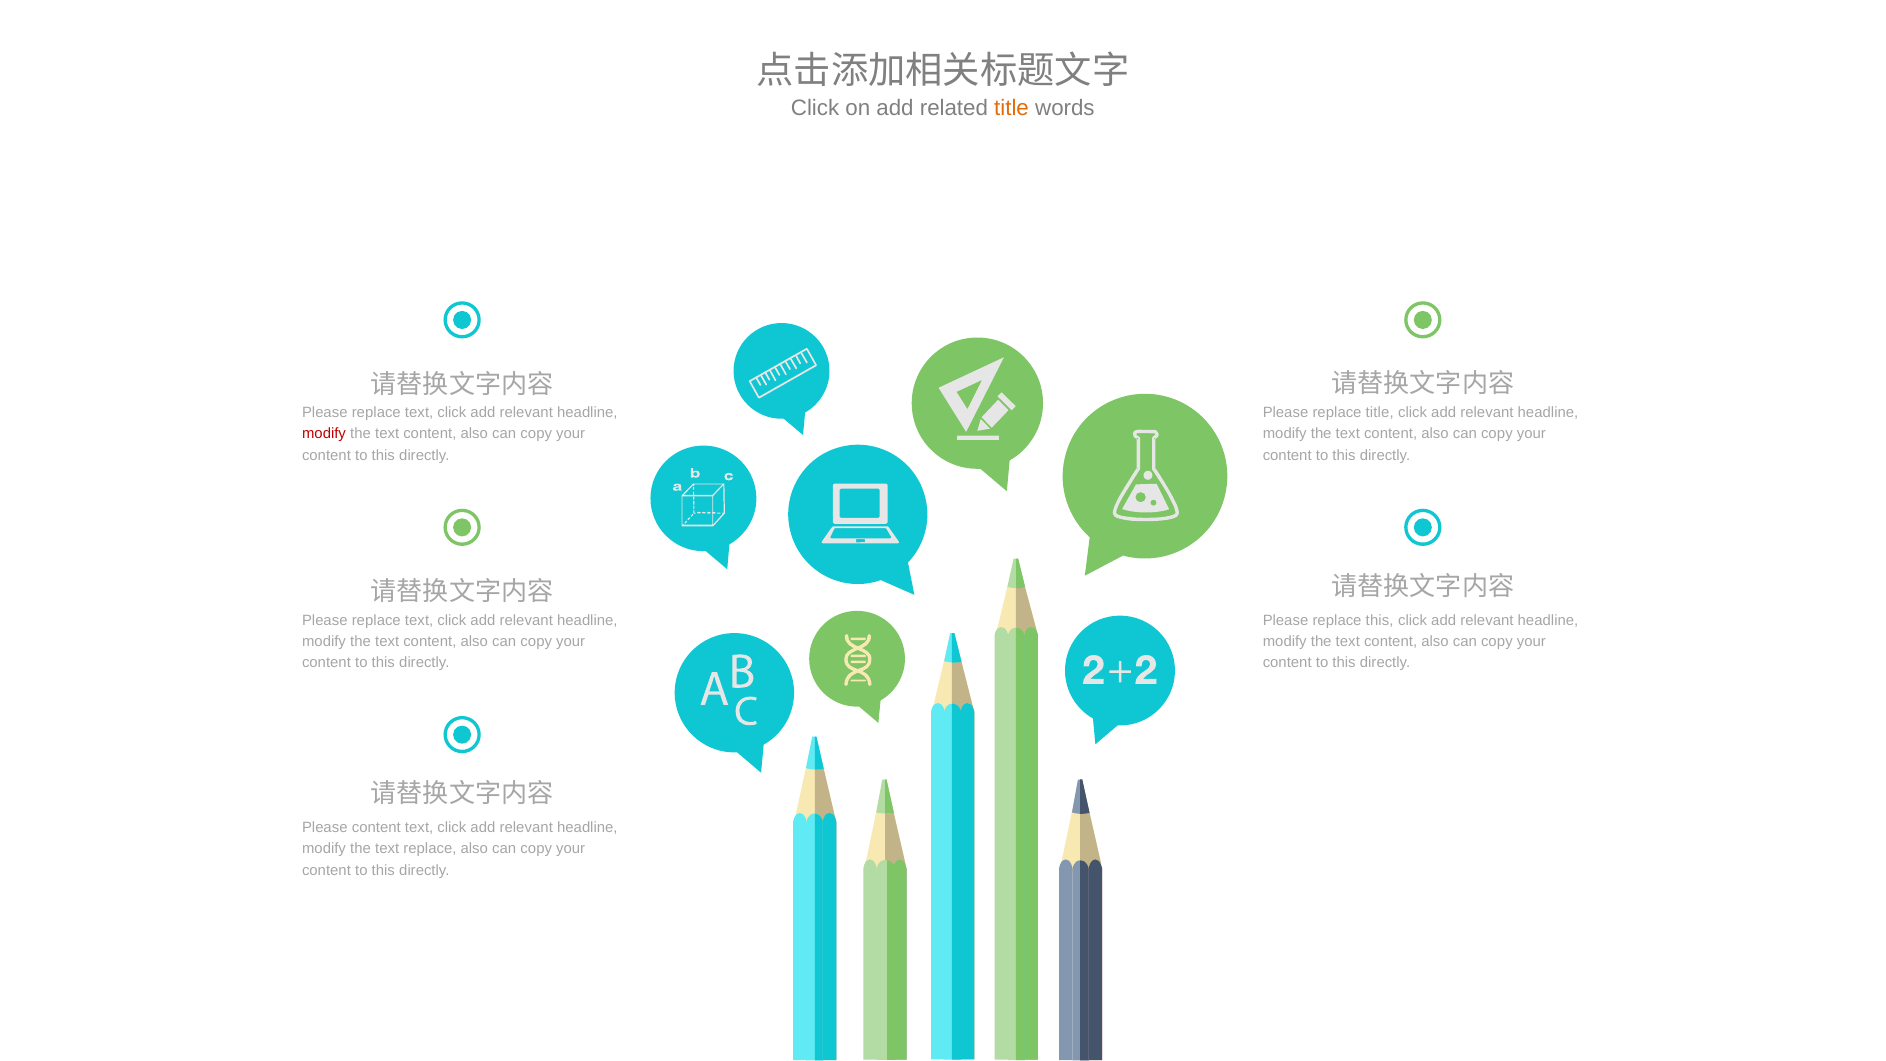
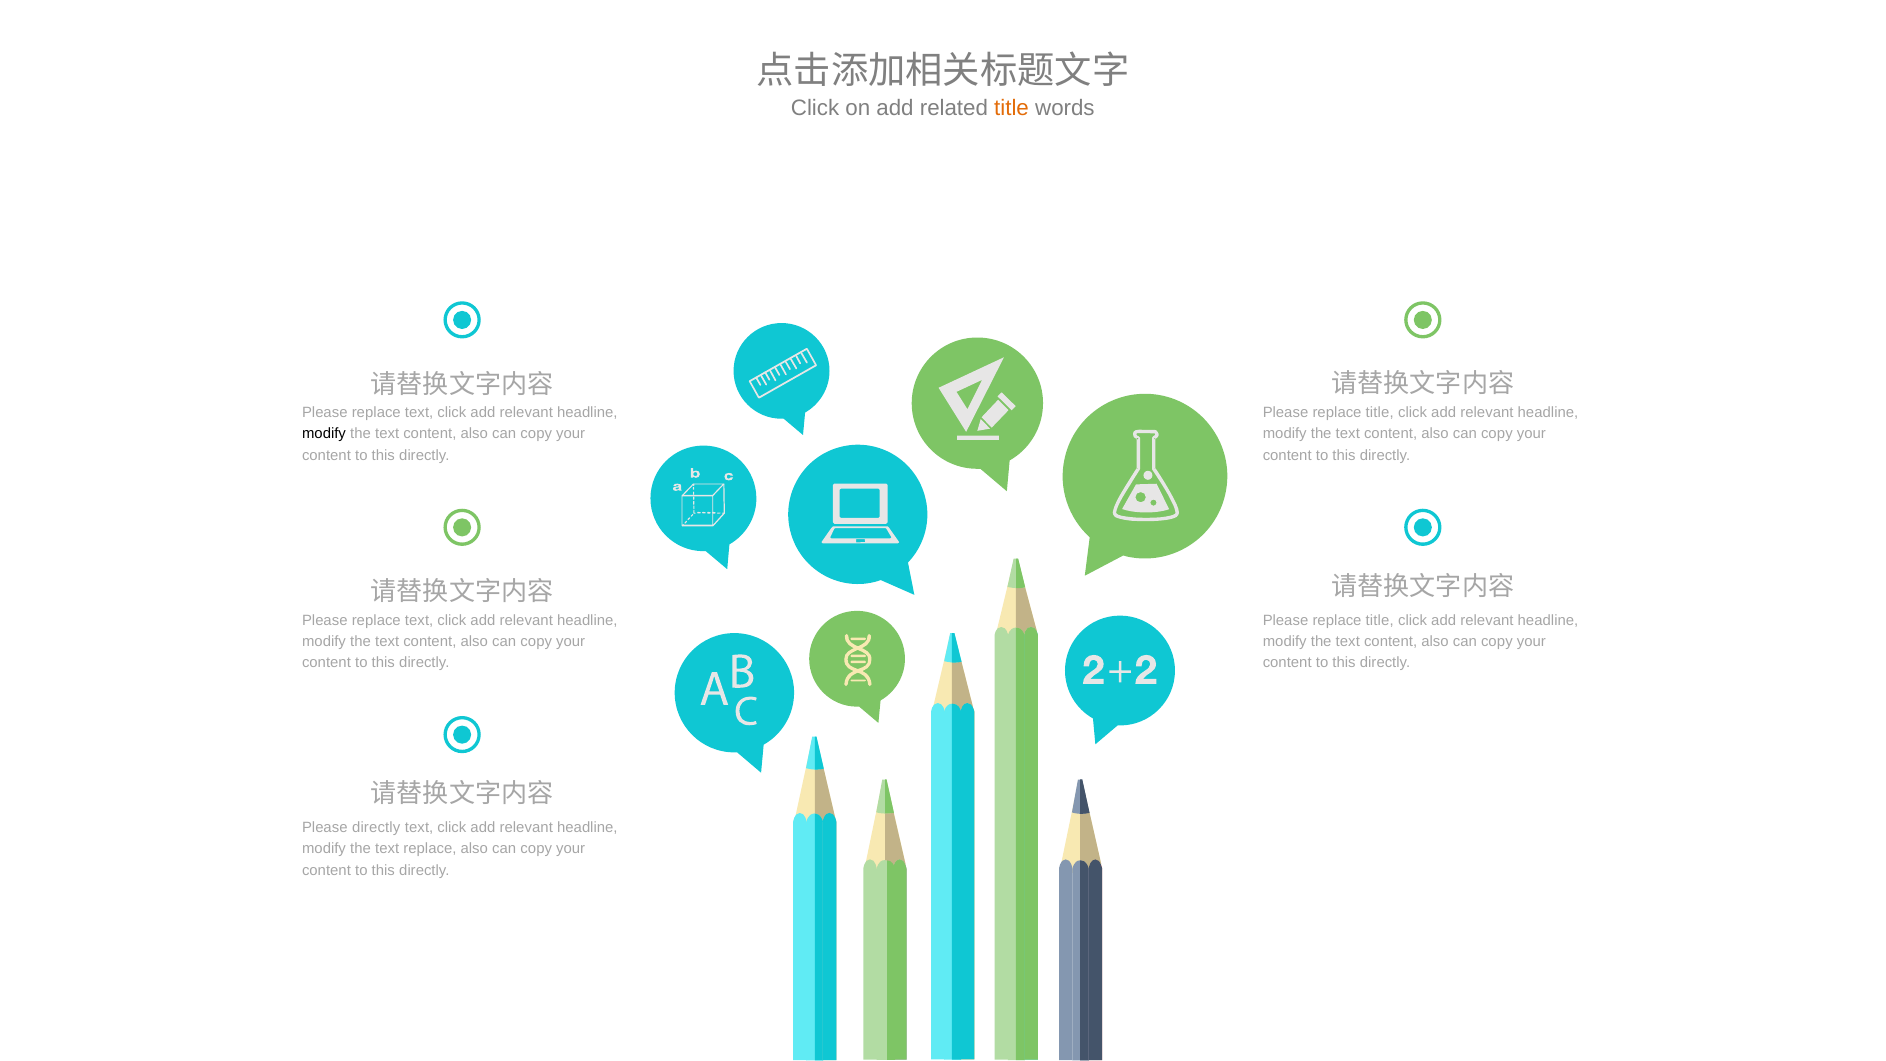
modify at (324, 434) colour: red -> black
this at (1380, 620): this -> title
Please content: content -> directly
